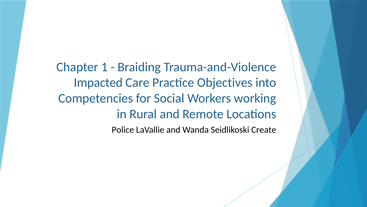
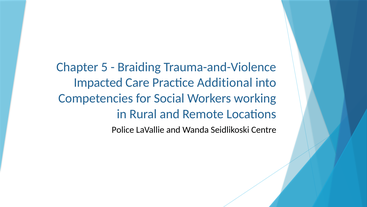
1: 1 -> 5
Objectives: Objectives -> Additional
Create: Create -> Centre
